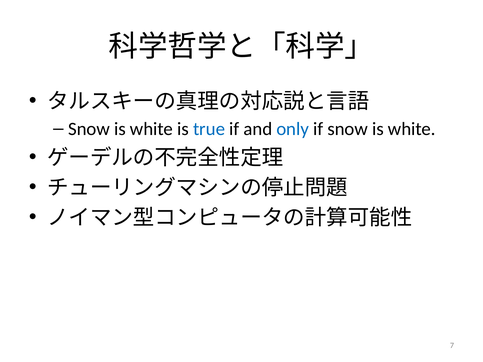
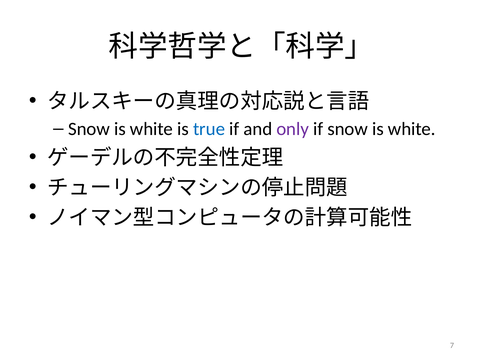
only colour: blue -> purple
